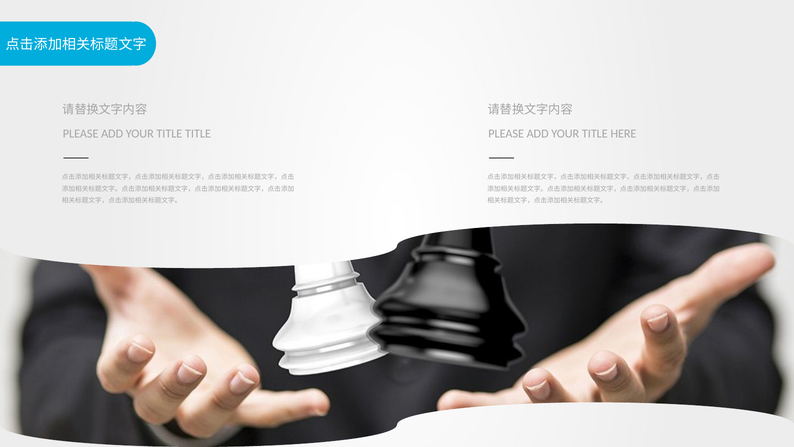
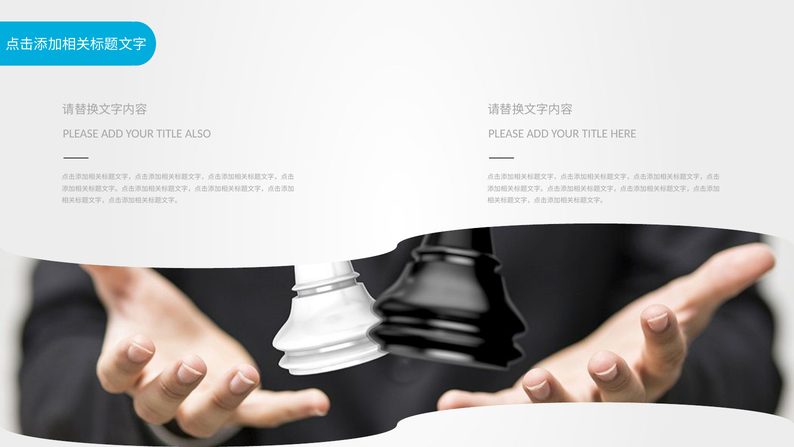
TITLE TITLE: TITLE -> ALSO
